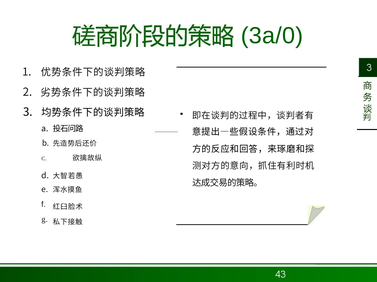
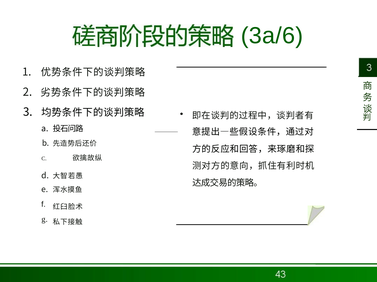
3a/0: 3a/0 -> 3a/6
